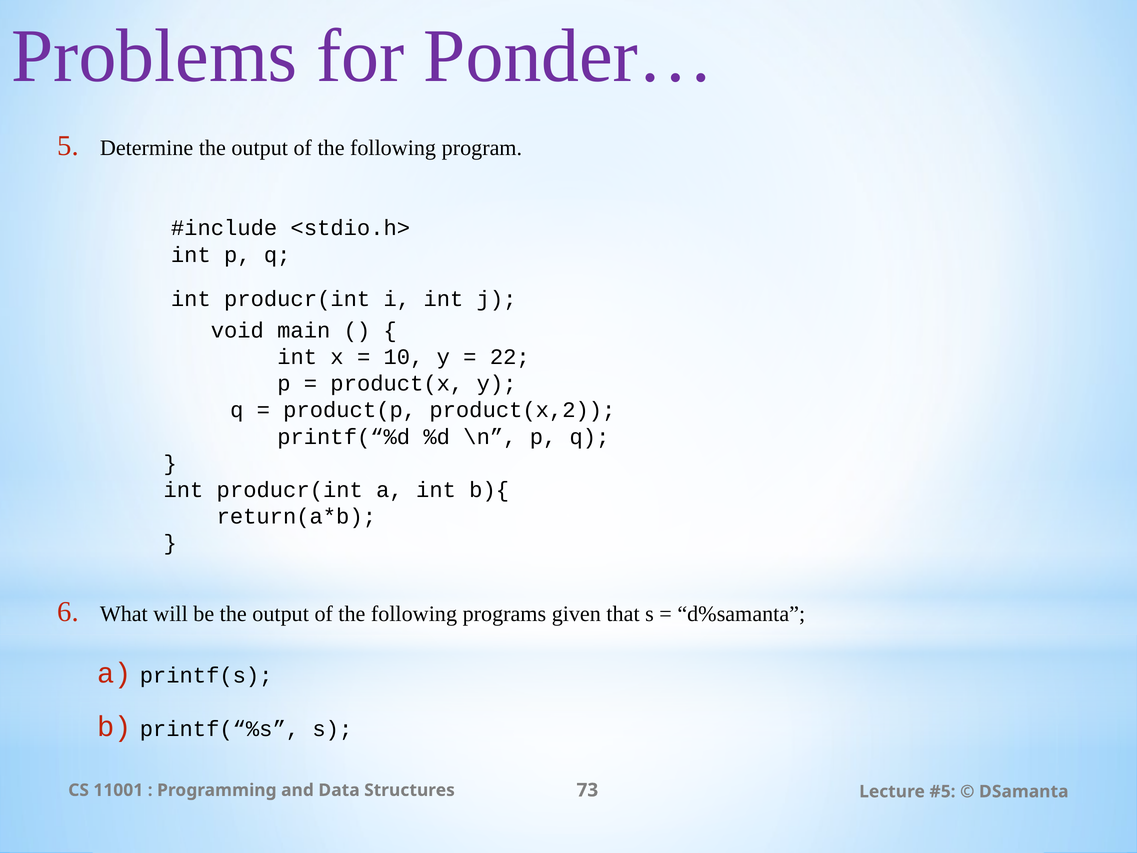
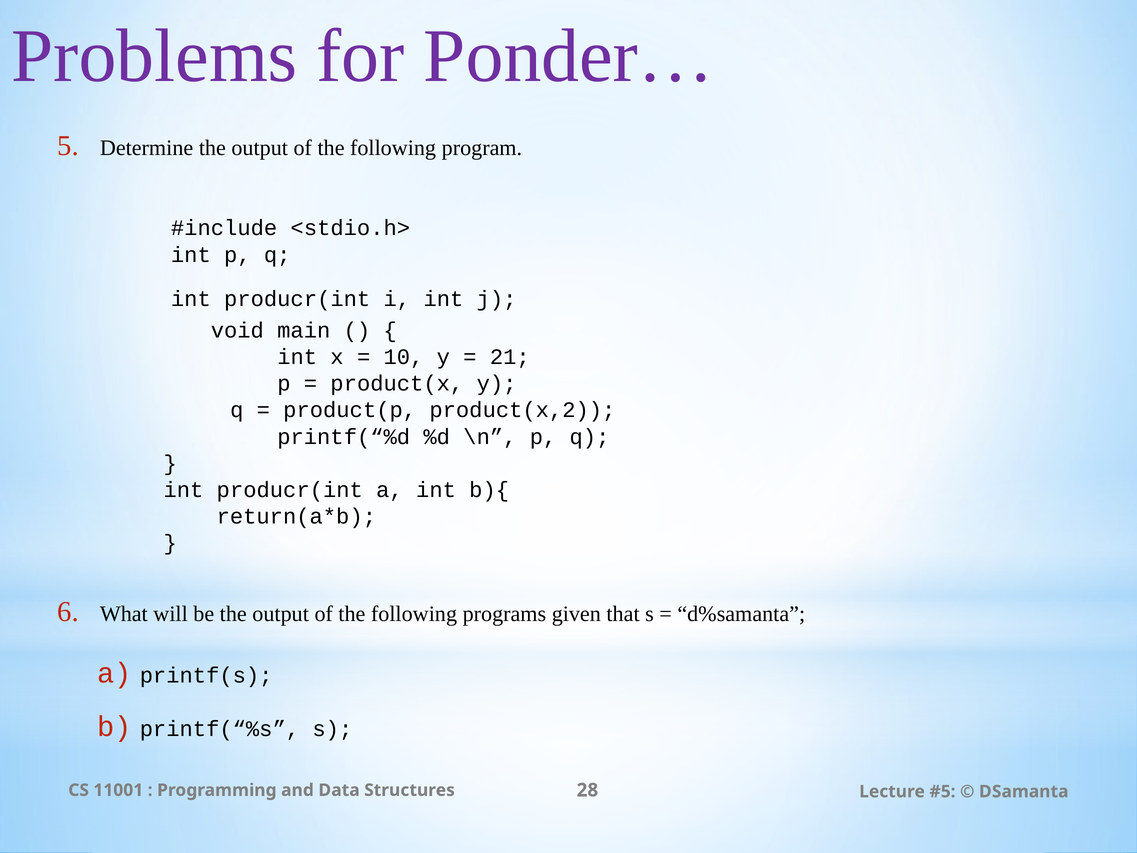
22: 22 -> 21
73: 73 -> 28
